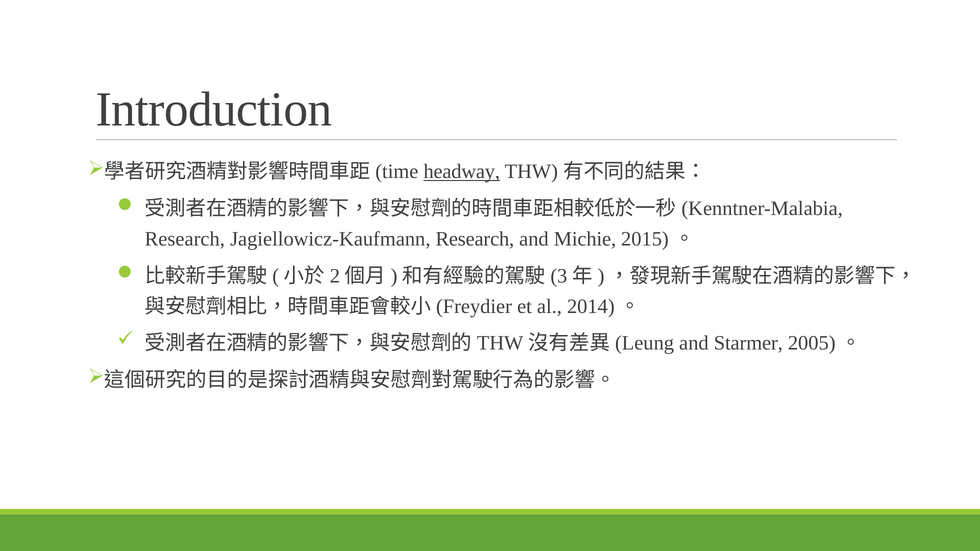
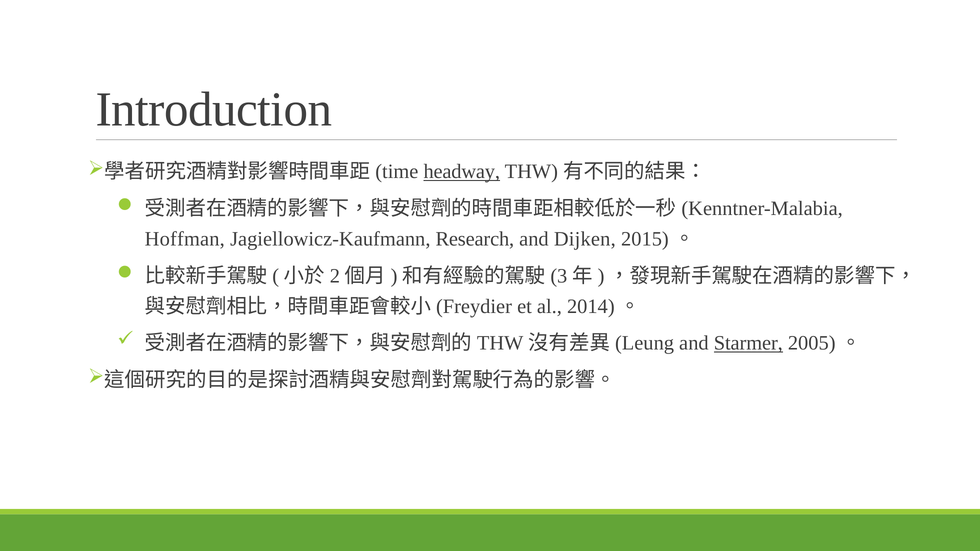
Research at (185, 239): Research -> Hoffman
Michie: Michie -> Dijken
Starmer underline: none -> present
